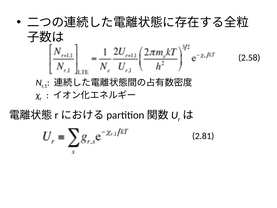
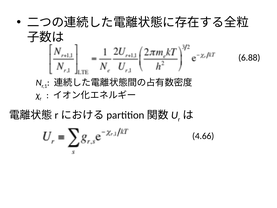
2.58: 2.58 -> 6.88
2.81: 2.81 -> 4.66
